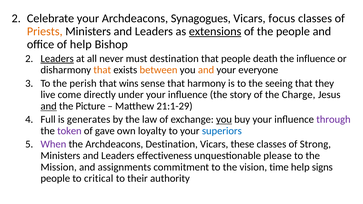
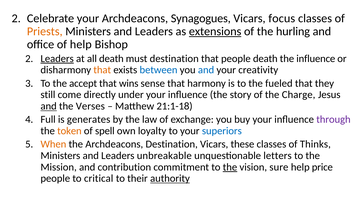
the people: people -> hurling
all never: never -> death
between colour: orange -> blue
and at (206, 70) colour: orange -> blue
everyone: everyone -> creativity
perish: perish -> accept
seeing: seeing -> fueled
live: live -> still
Picture: Picture -> Verses
21:1-29: 21:1-29 -> 21:1-18
you at (224, 120) underline: present -> none
token colour: purple -> orange
gave: gave -> spell
When colour: purple -> orange
Strong: Strong -> Thinks
effectiveness: effectiveness -> unbreakable
please: please -> letters
assignments: assignments -> contribution
the at (230, 167) underline: none -> present
time: time -> sure
signs: signs -> price
authority underline: none -> present
